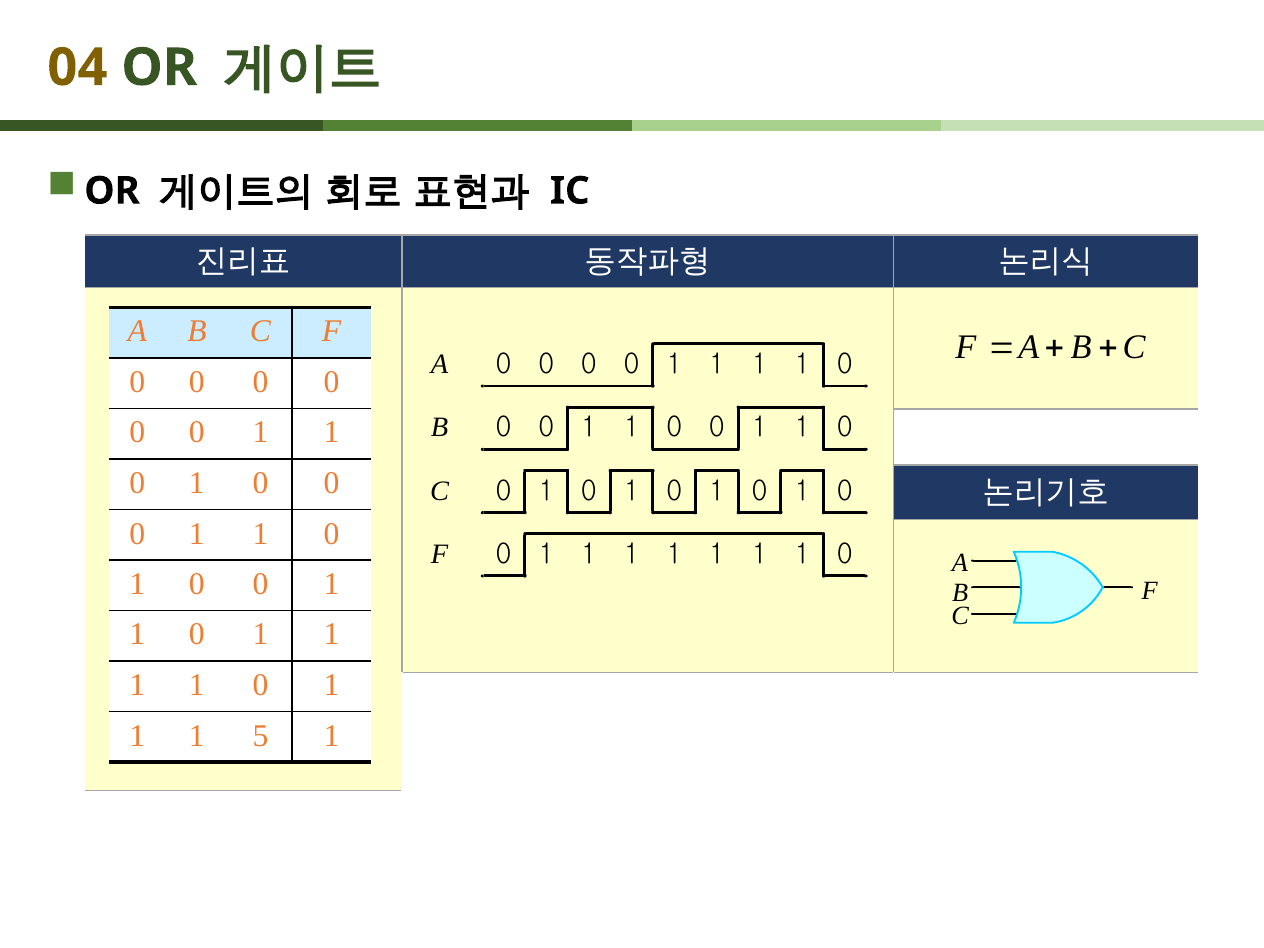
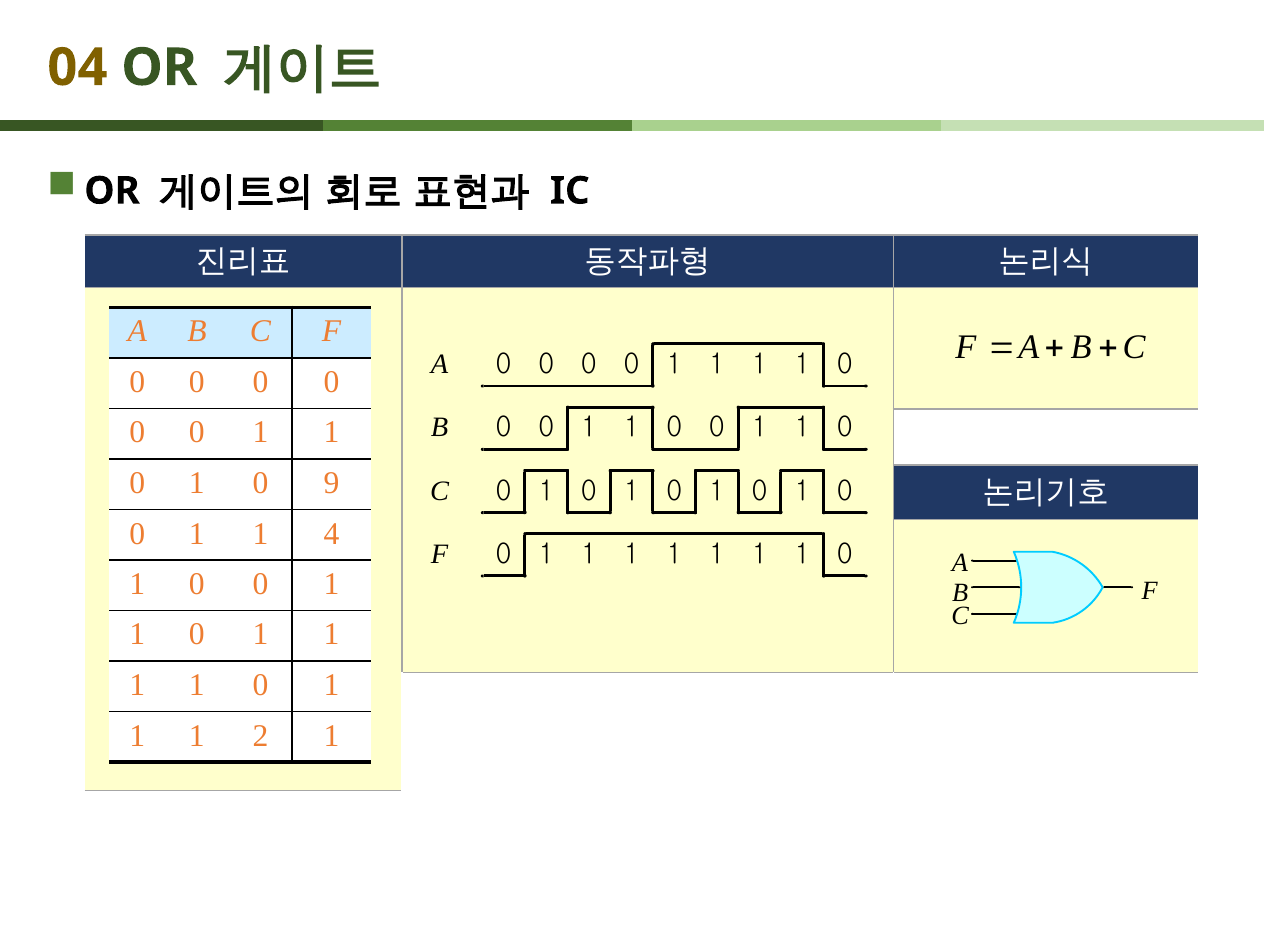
0 at (331, 483): 0 -> 9
0 at (331, 534): 0 -> 4
5: 5 -> 2
